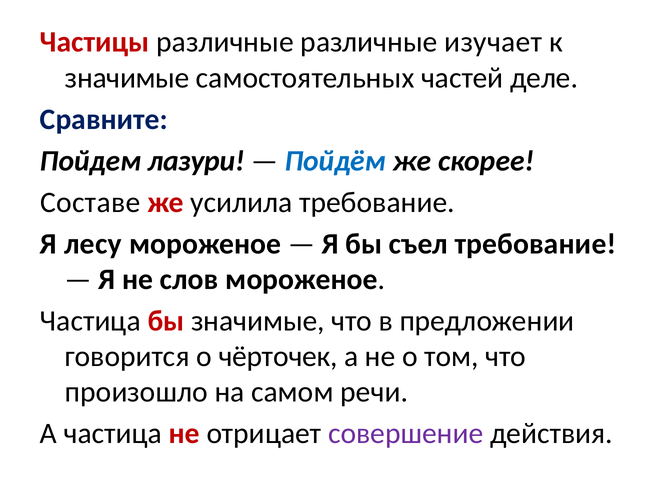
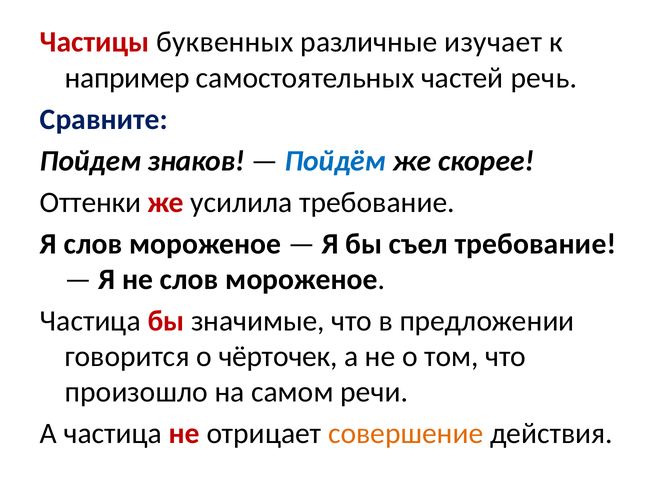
Частицы различные: различные -> буквенных
значимые at (127, 78): значимые -> например
деле: деле -> речь
лазури: лазури -> знаков
Составе: Составе -> Оттенки
Я лесу: лесу -> слов
совершение colour: purple -> orange
